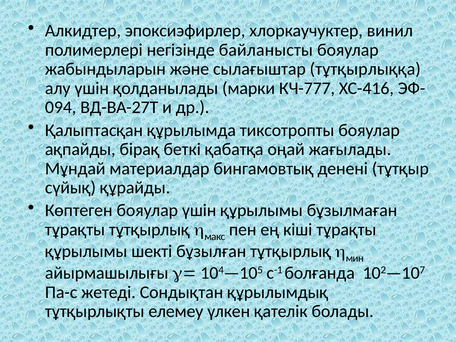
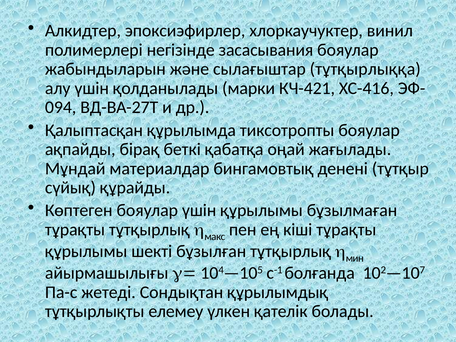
байланысты: байланысты -> засасывания
КЧ-777: КЧ-777 -> КЧ-421
